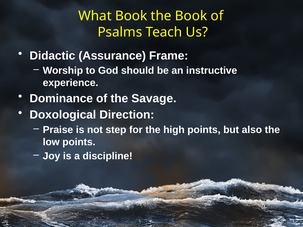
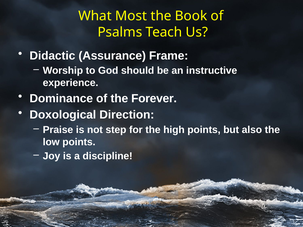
What Book: Book -> Most
Savage: Savage -> Forever
